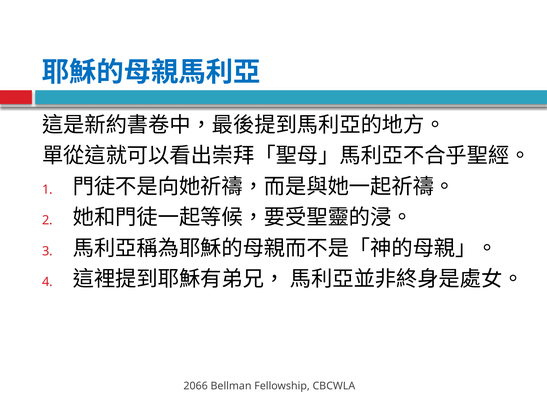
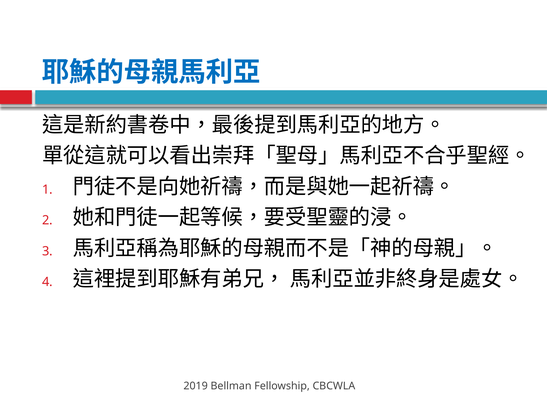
2066: 2066 -> 2019
